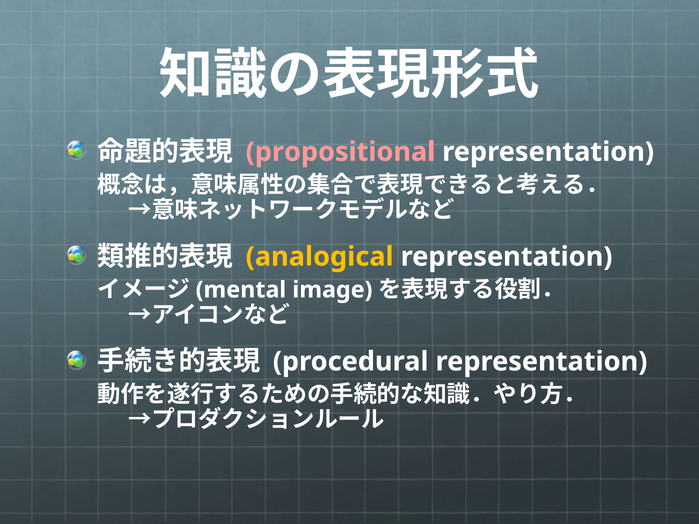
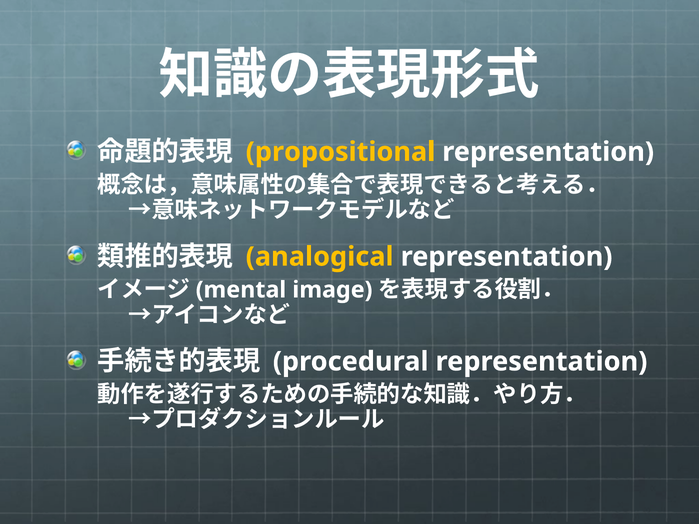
propositional colour: pink -> yellow
